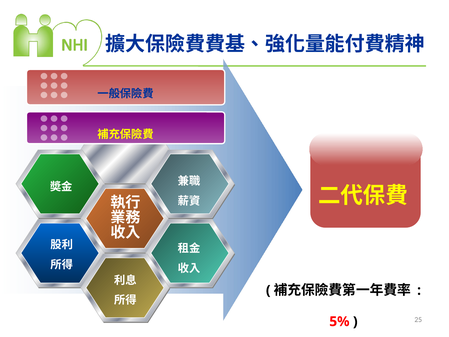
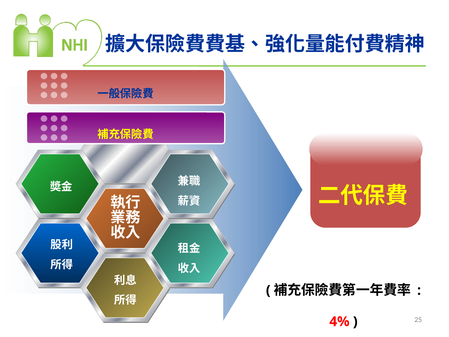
5%: 5% -> 4%
